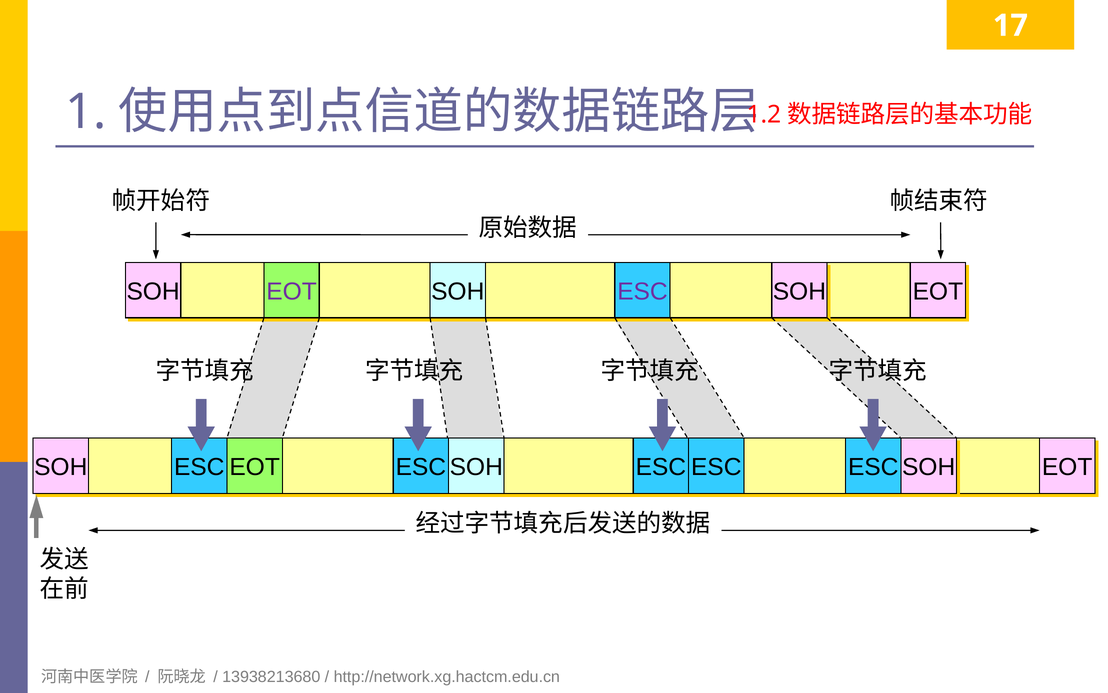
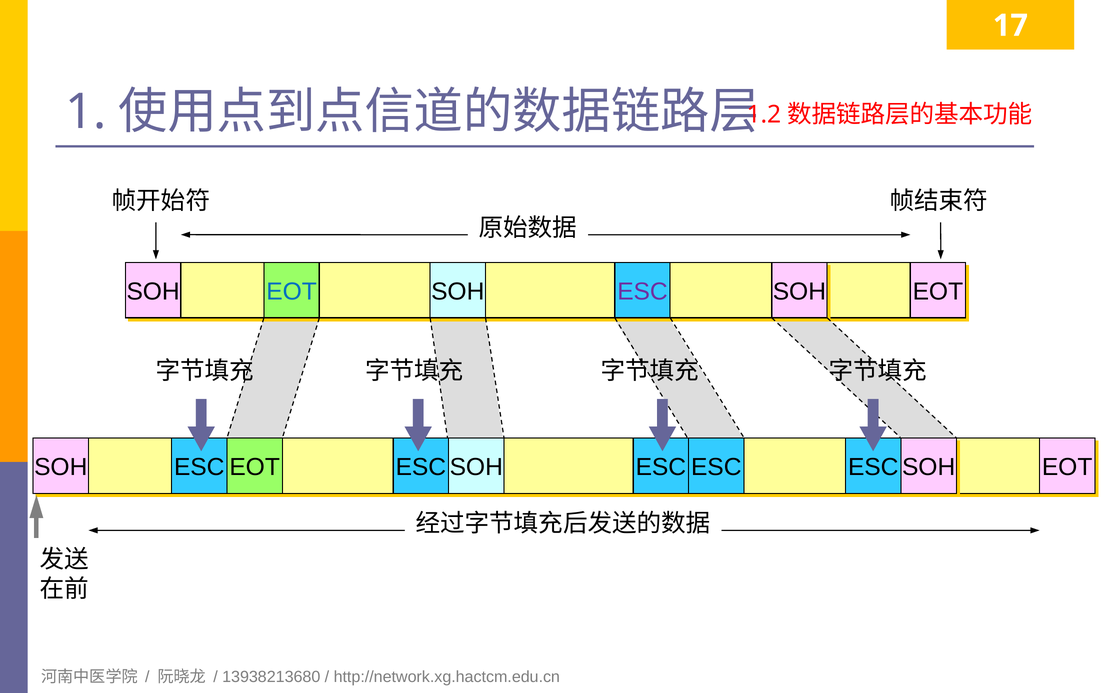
EOT at (292, 292) colour: purple -> blue
